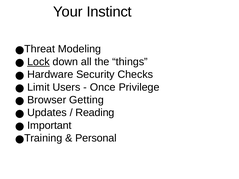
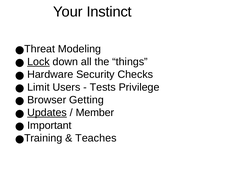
Once: Once -> Tests
Updates underline: none -> present
Reading: Reading -> Member
Personal: Personal -> Teaches
